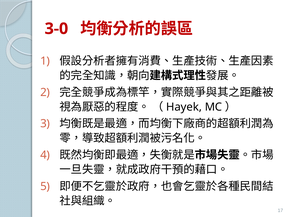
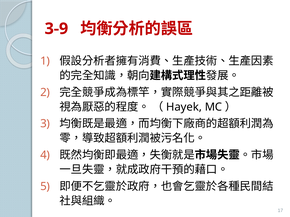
3-0: 3-0 -> 3-9
